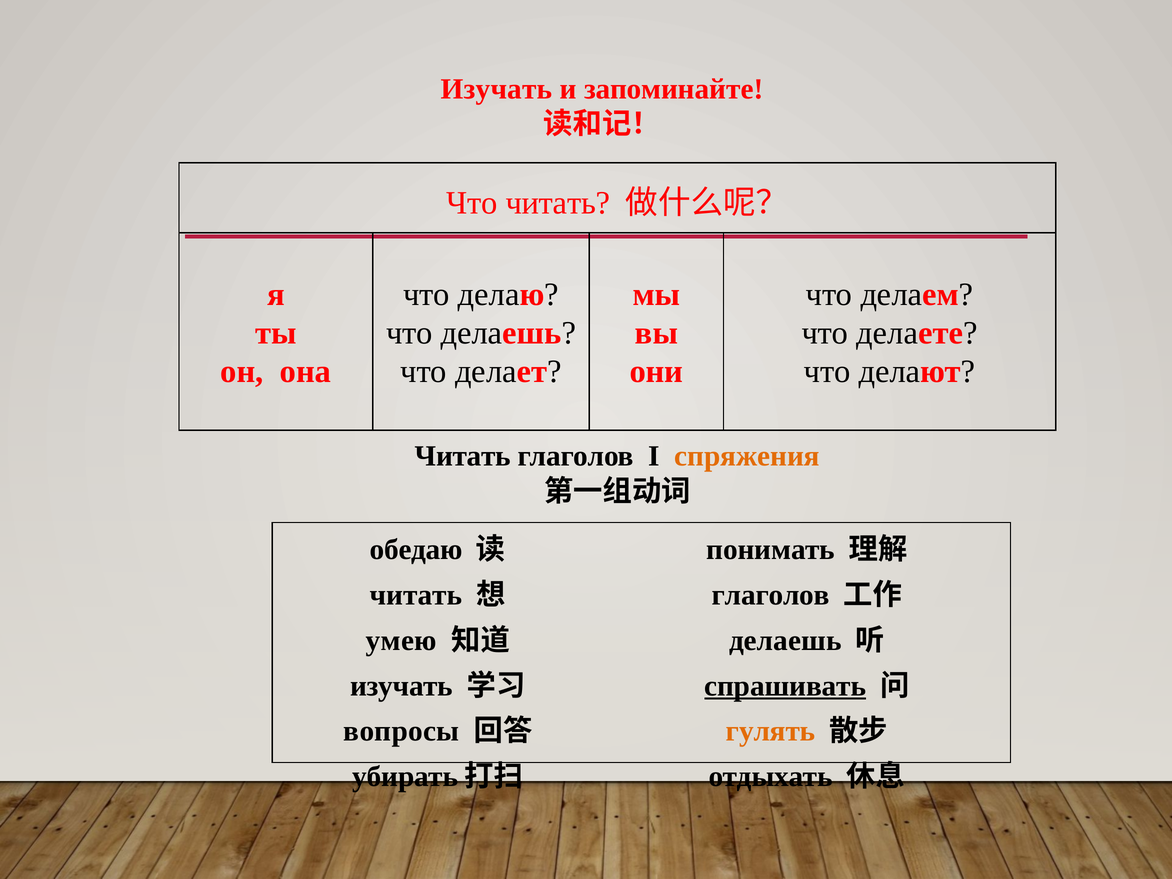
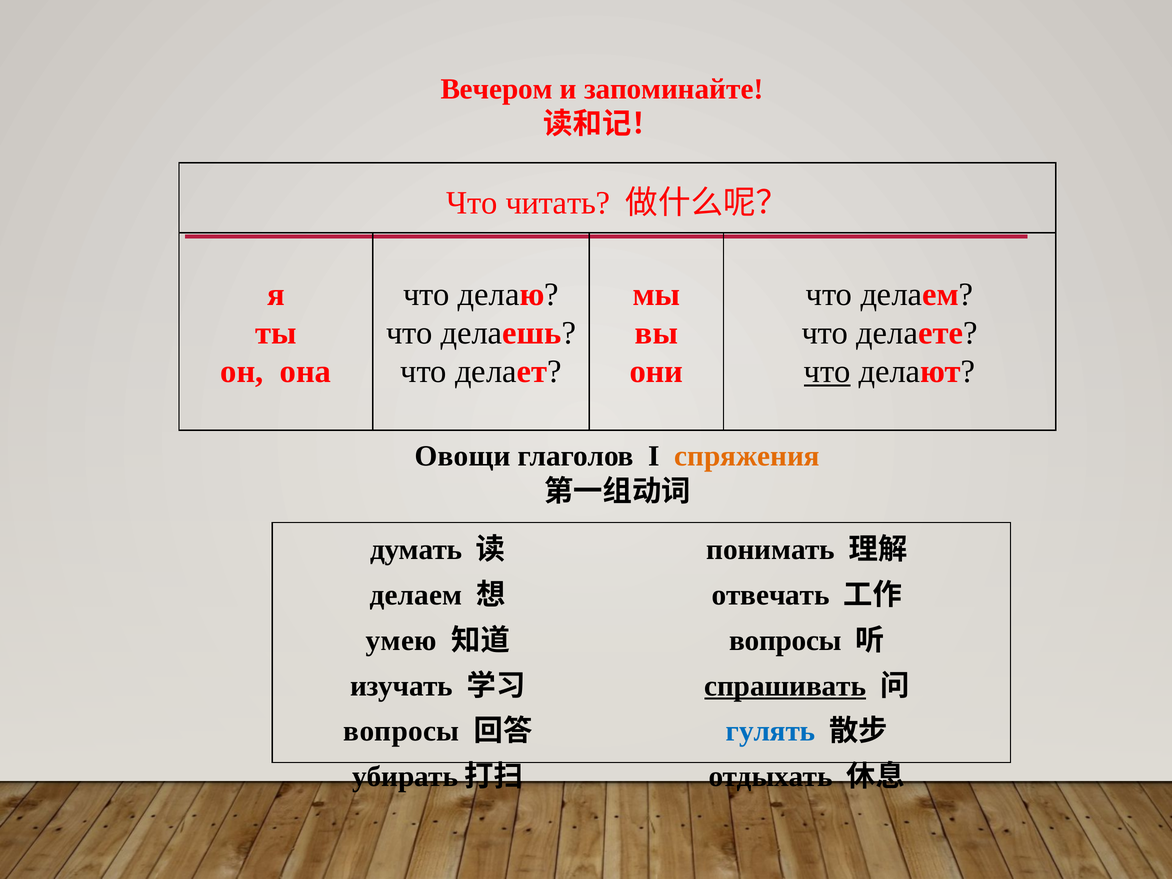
Изучать at (496, 89): Изучать -> Вечером
что at (827, 372) underline: none -> present
Читать at (463, 456): Читать -> Овощи
обедаю: обедаю -> думать
читать at (416, 595): читать -> делаем
глаголов at (771, 595): глаголов -> отвечать
делаешь at (785, 641): делаешь -> вопросы
гулять colour: orange -> blue
